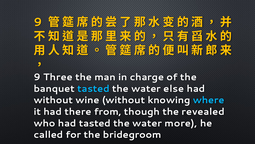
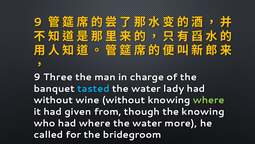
else: else -> lady
where at (209, 100) colour: light blue -> light green
there: there -> given
the revealed: revealed -> knowing
had tasted: tasted -> where
